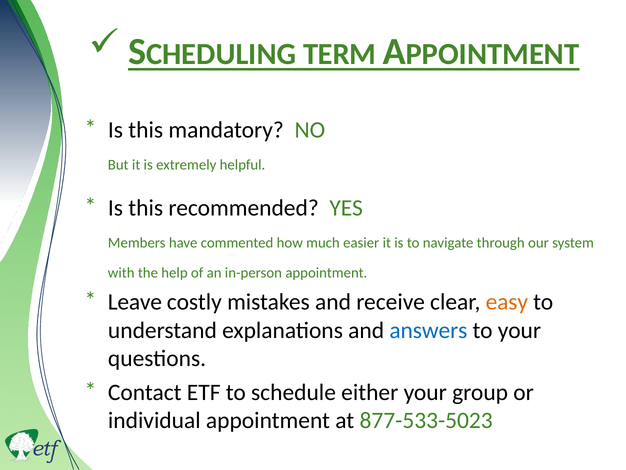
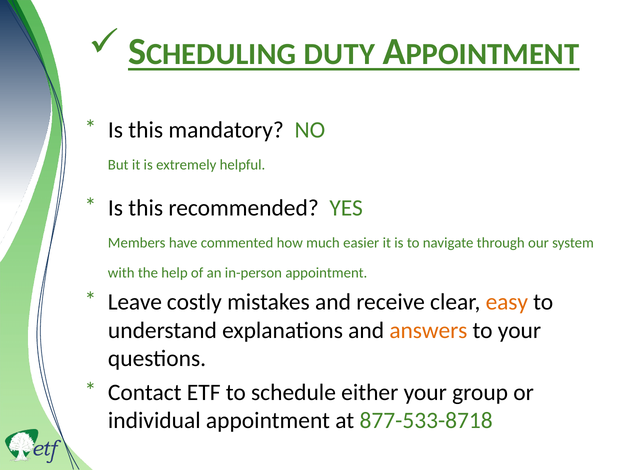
TERM: TERM -> DUTY
answers colour: blue -> orange
877-533-5023: 877-533-5023 -> 877-533-8718
